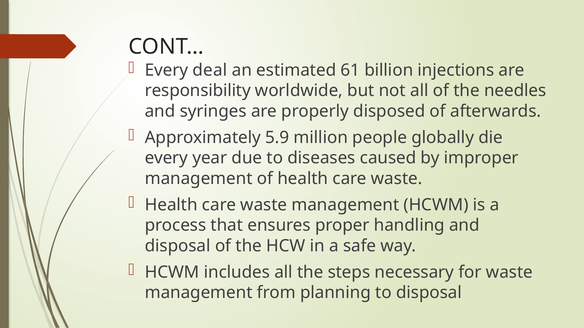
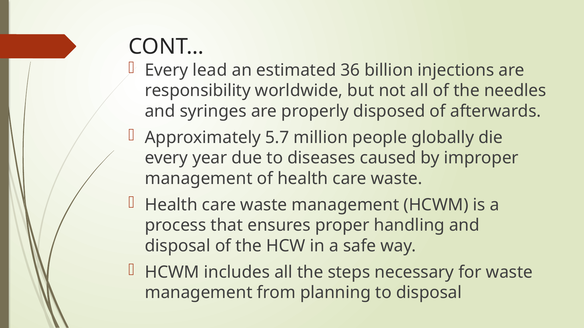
deal: deal -> lead
61: 61 -> 36
5.9: 5.9 -> 5.7
